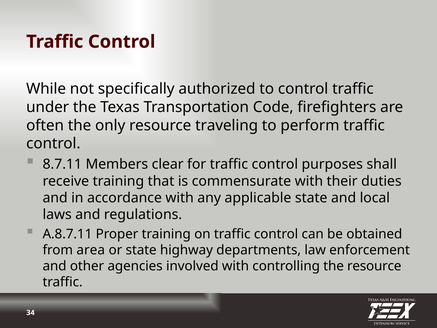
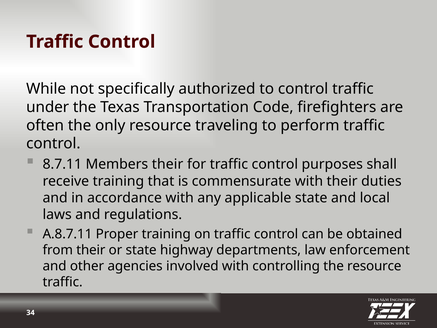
Members clear: clear -> their
from area: area -> their
